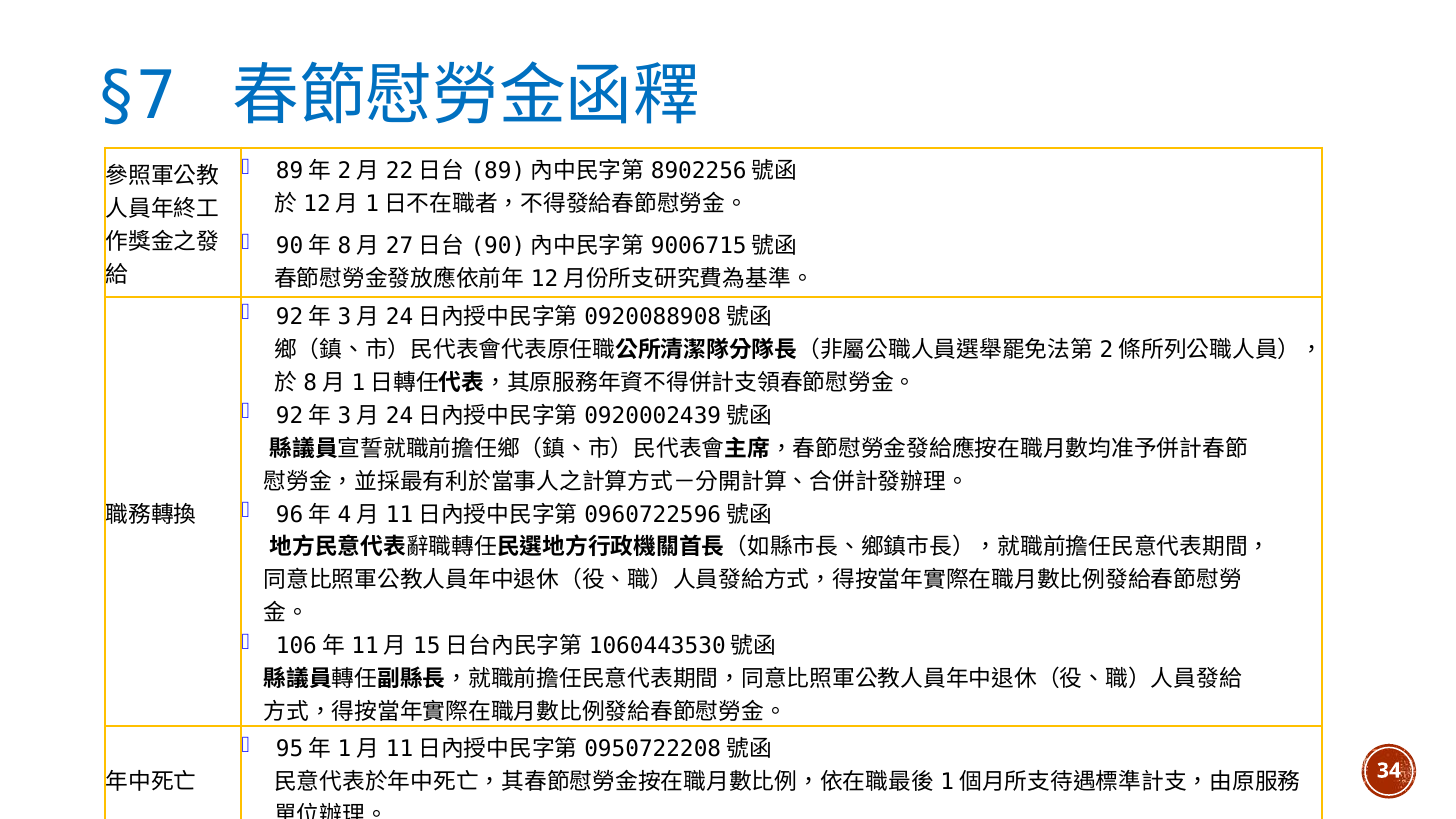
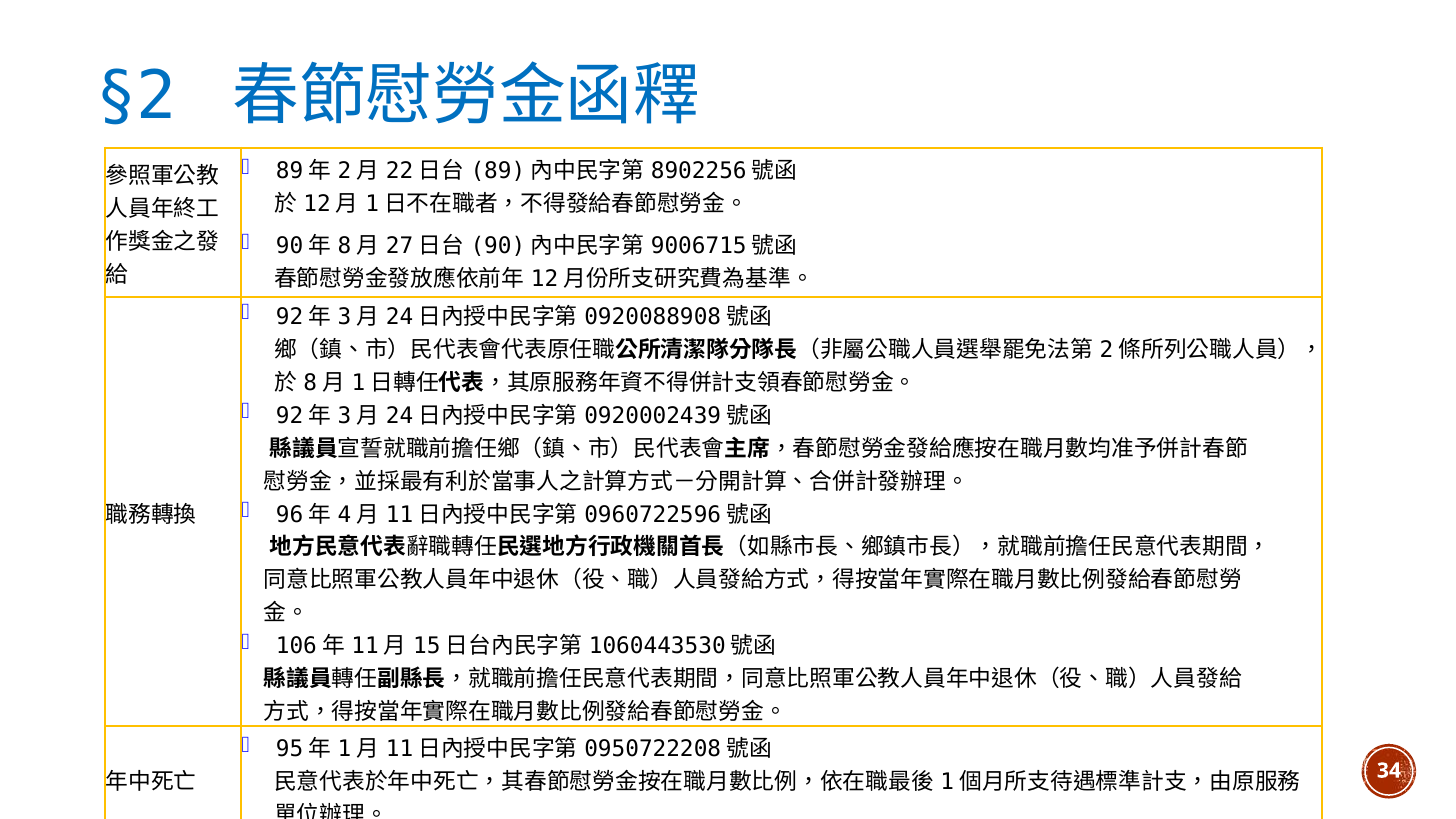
§7: §7 -> §2
